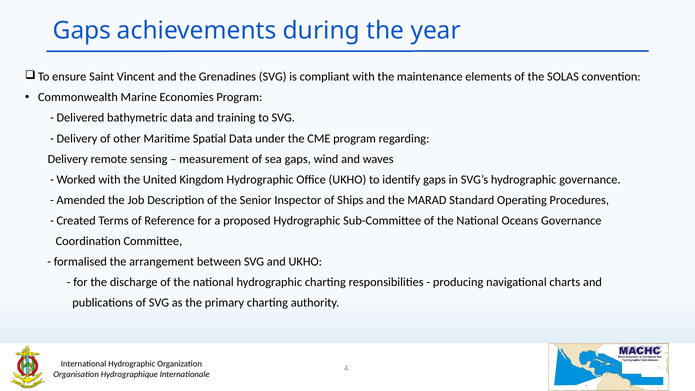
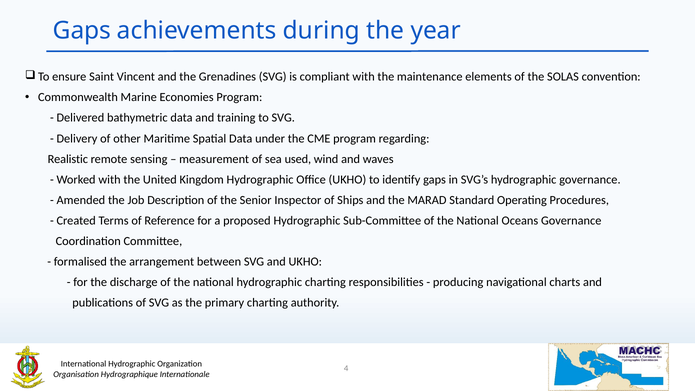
Delivery at (68, 159): Delivery -> Realistic
sea gaps: gaps -> used
